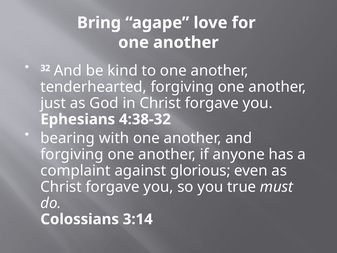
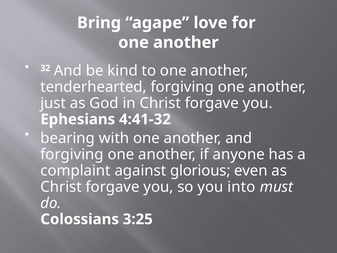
4:38-32: 4:38-32 -> 4:41-32
true: true -> into
3:14: 3:14 -> 3:25
